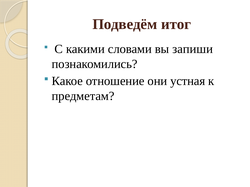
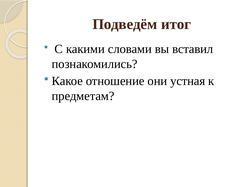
запиши: запиши -> вставил
